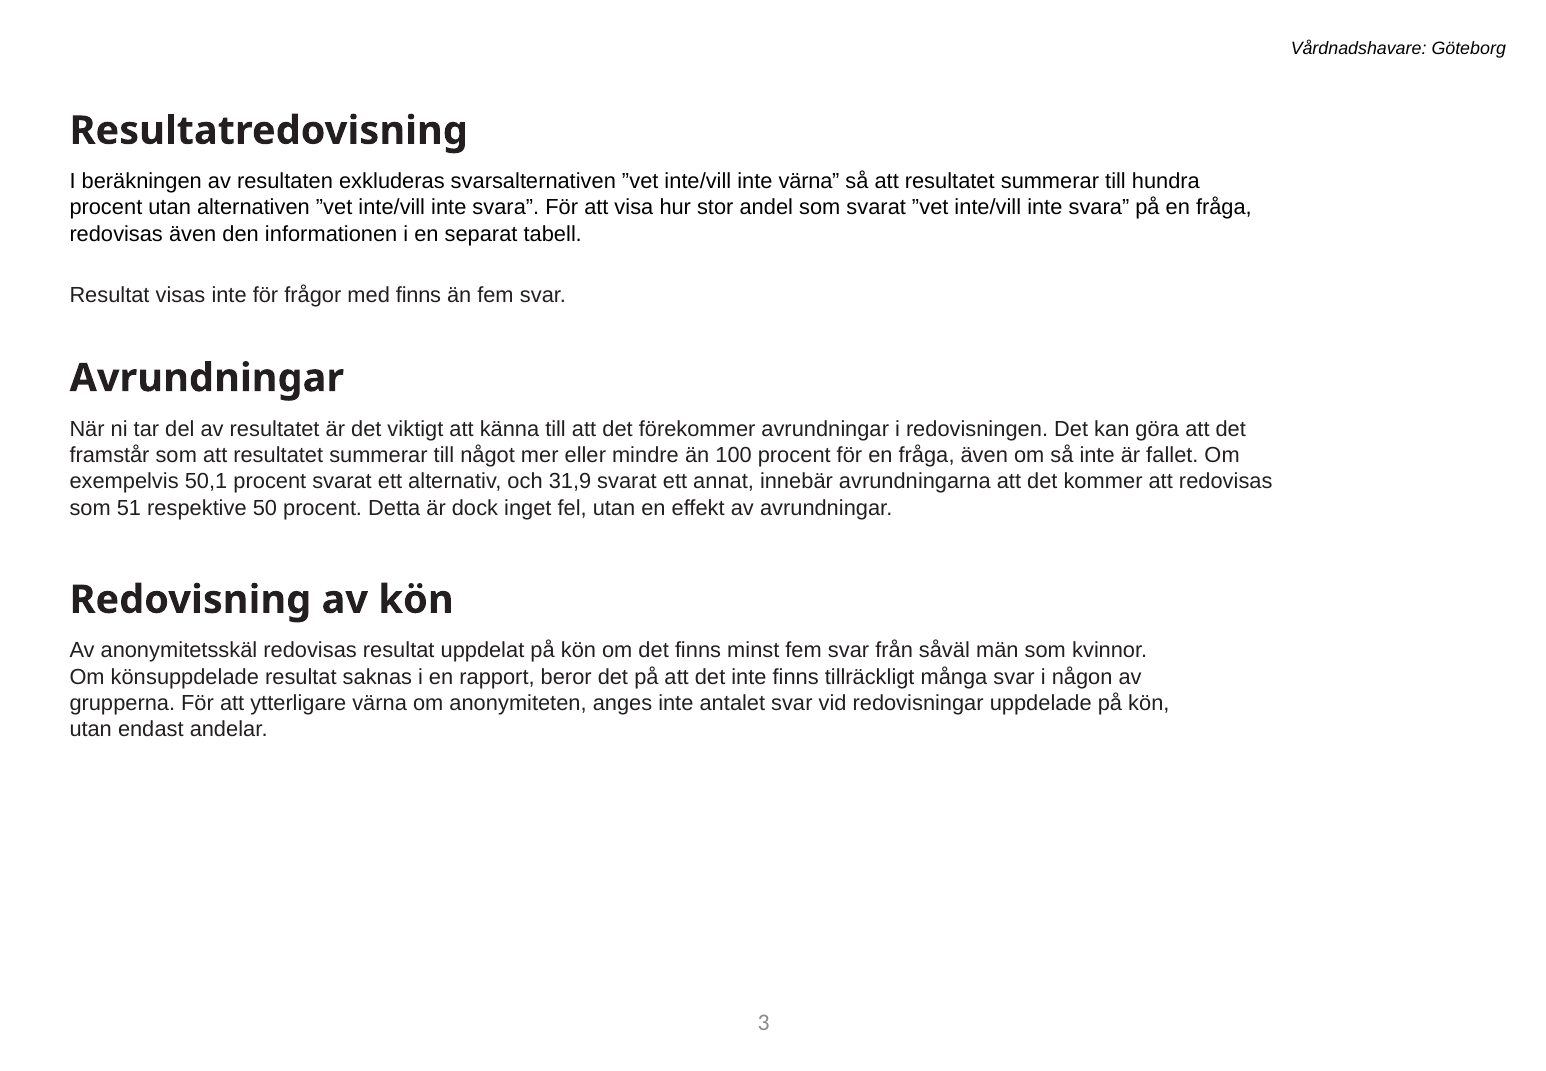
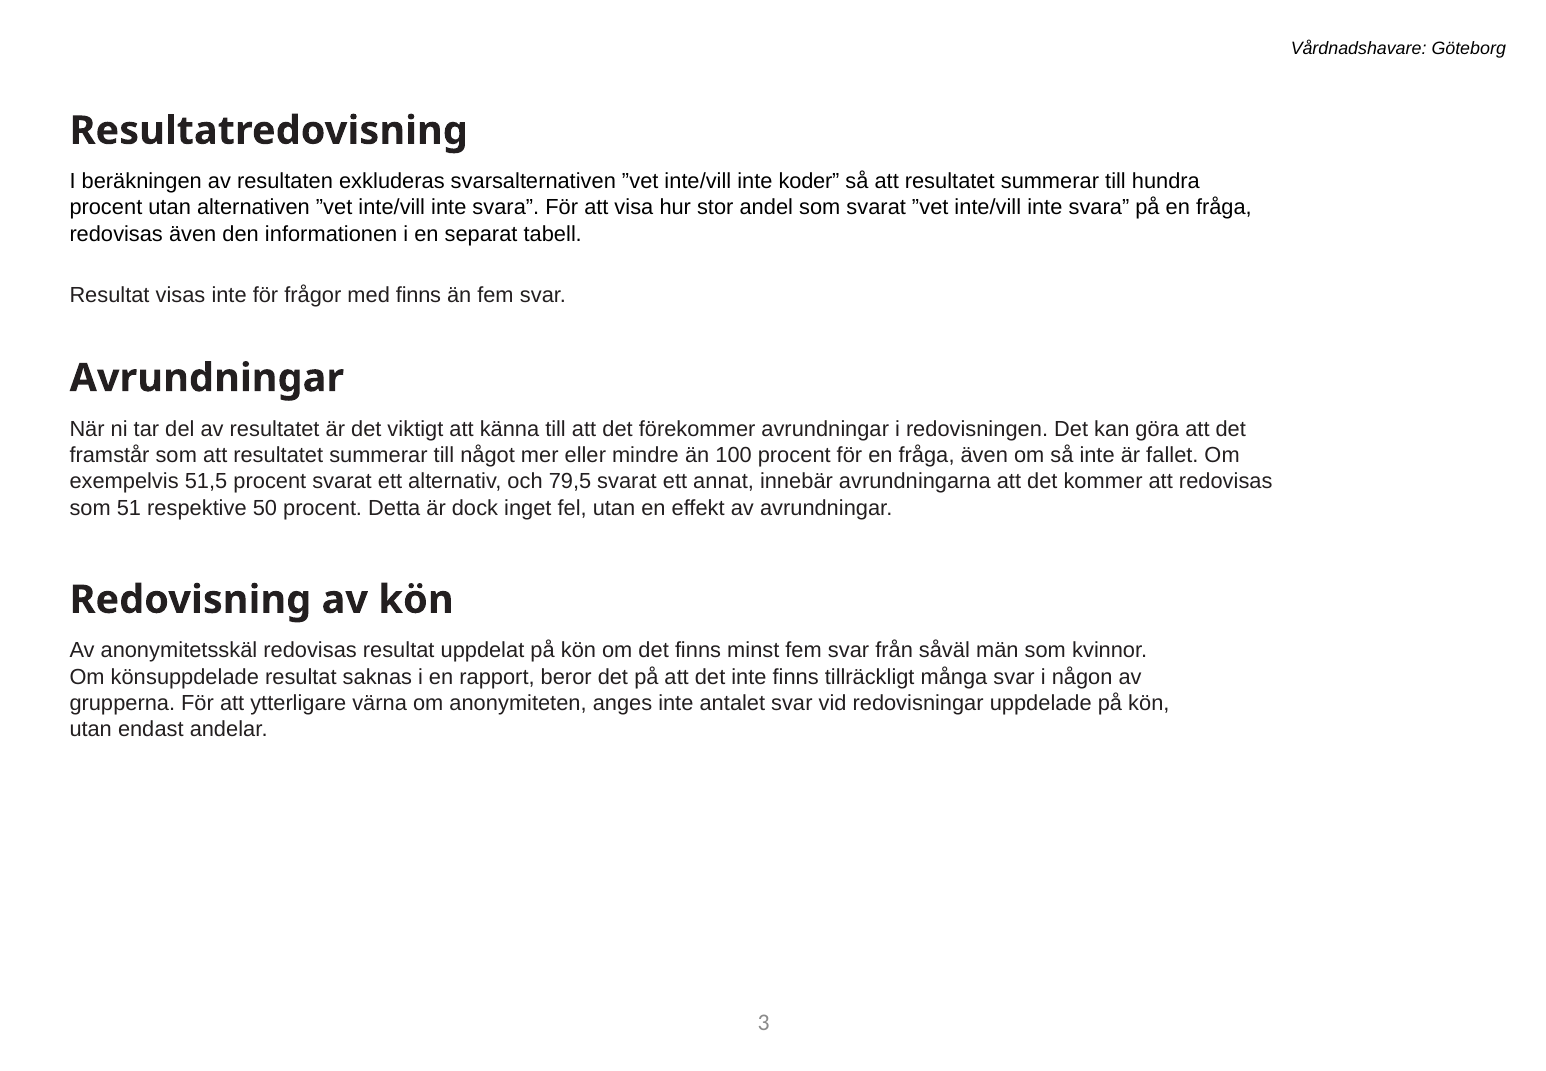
inte värna: värna -> koder
50,1: 50,1 -> 51,5
31,9: 31,9 -> 79,5
